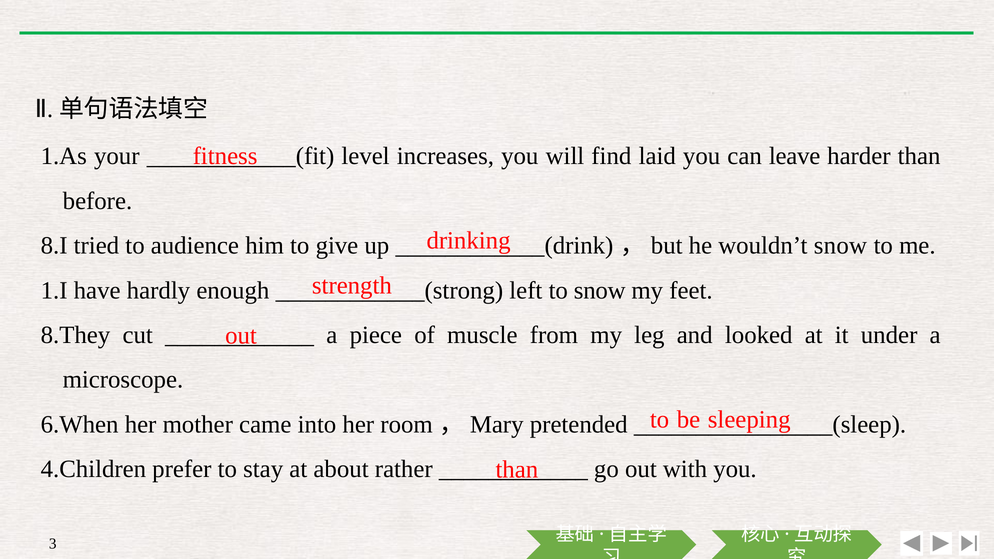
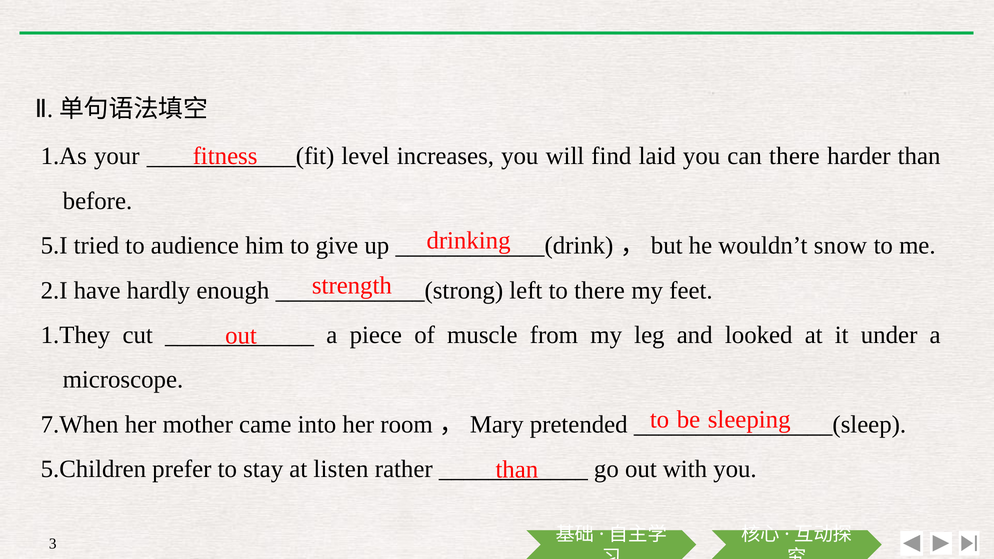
can leave: leave -> there
8.I: 8.I -> 5.I
1.I: 1.I -> 2.I
to snow: snow -> there
8.They: 8.They -> 1.They
6.When: 6.When -> 7.When
4.Children: 4.Children -> 5.Children
about: about -> listen
